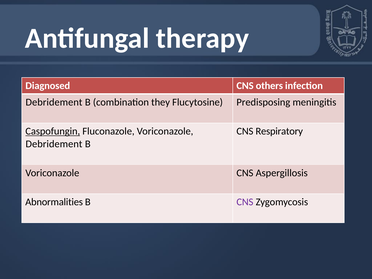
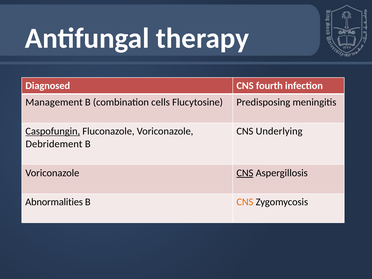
others: others -> fourth
Debridement at (54, 102): Debridement -> Management
they: they -> cells
Respiratory: Respiratory -> Underlying
CNS at (245, 173) underline: none -> present
CNS at (245, 202) colour: purple -> orange
